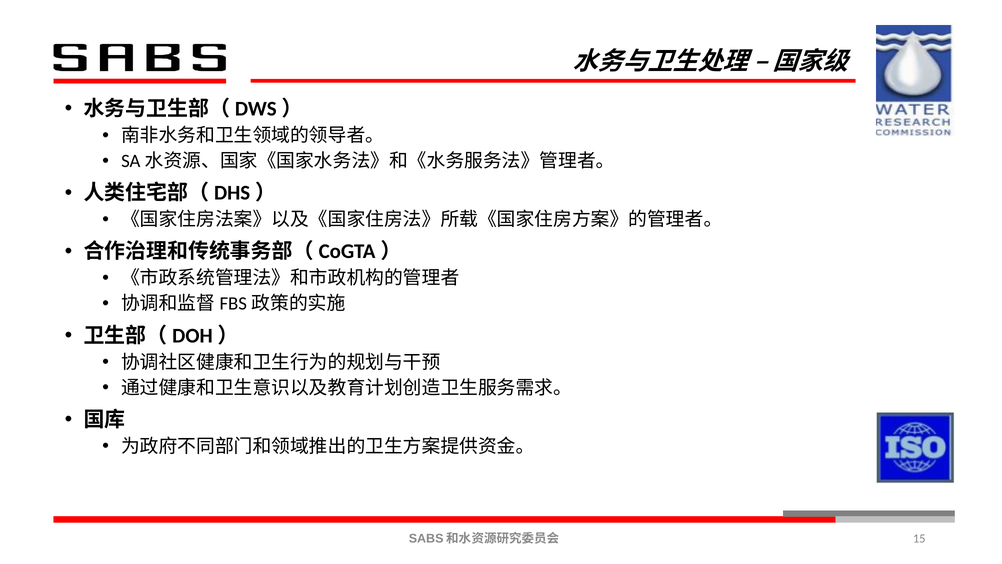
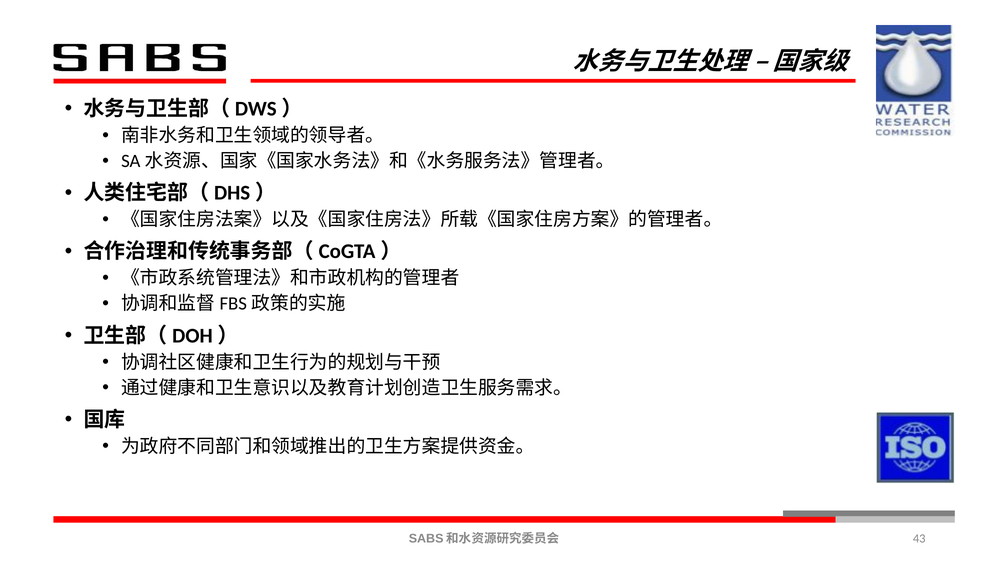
15: 15 -> 43
